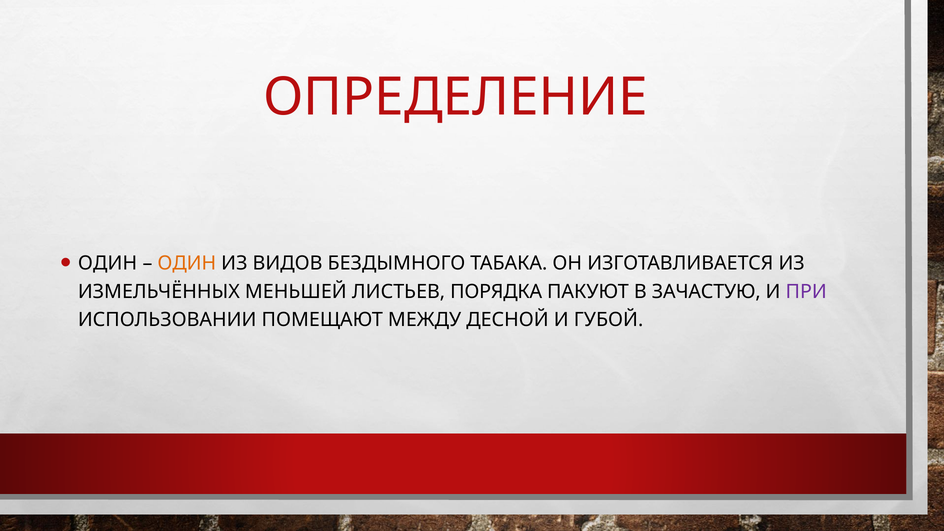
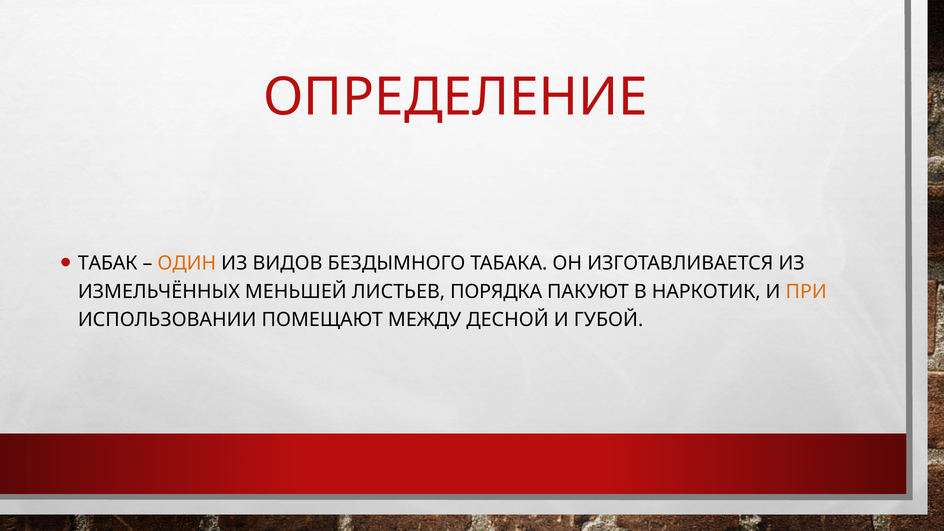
ОДИН at (108, 263): ОДИН -> ТАБАК
ЗАЧАСТУЮ: ЗАЧАСТУЮ -> НАРКОТИК
ПРИ colour: purple -> orange
